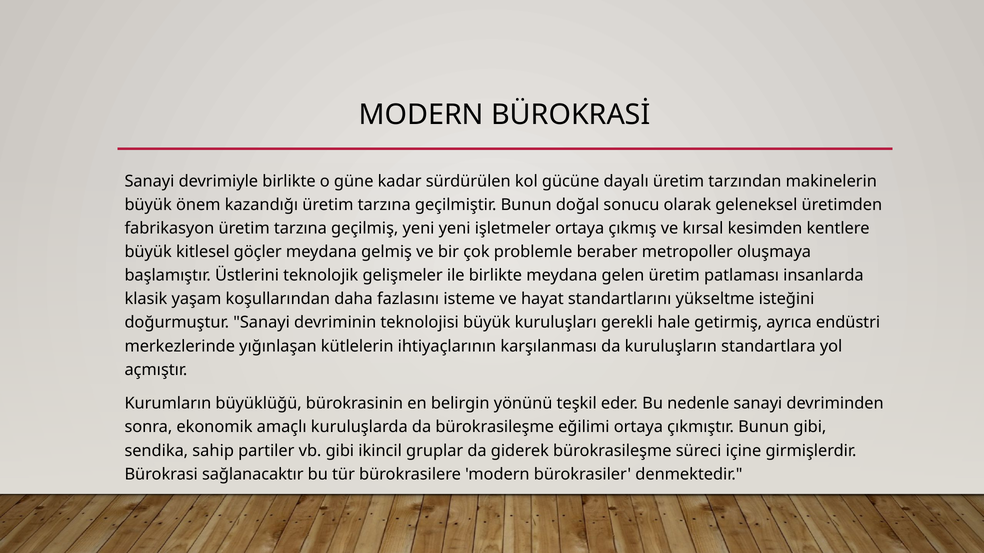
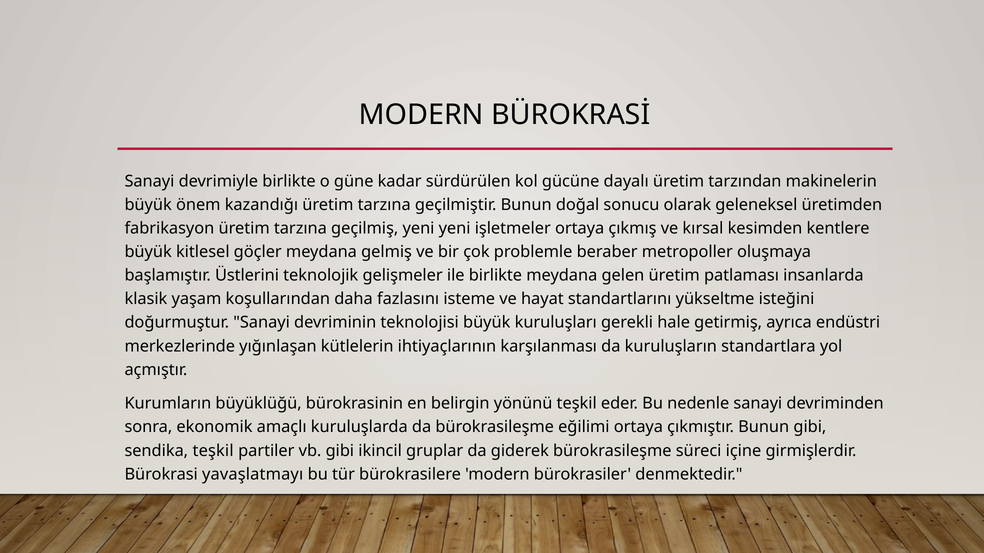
sendika sahip: sahip -> teşkil
sağlanacaktır: sağlanacaktır -> yavaşlatmayı
